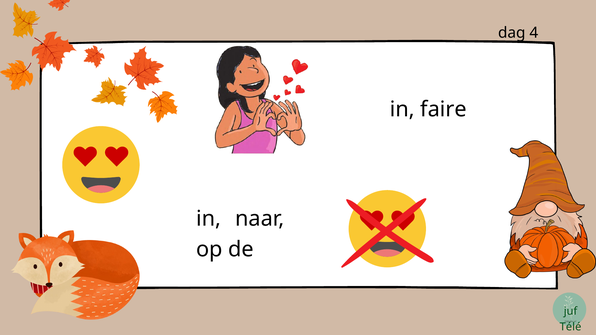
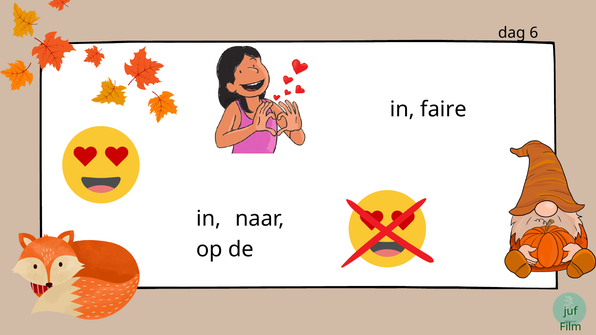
4: 4 -> 6
Télé: Télé -> Film
